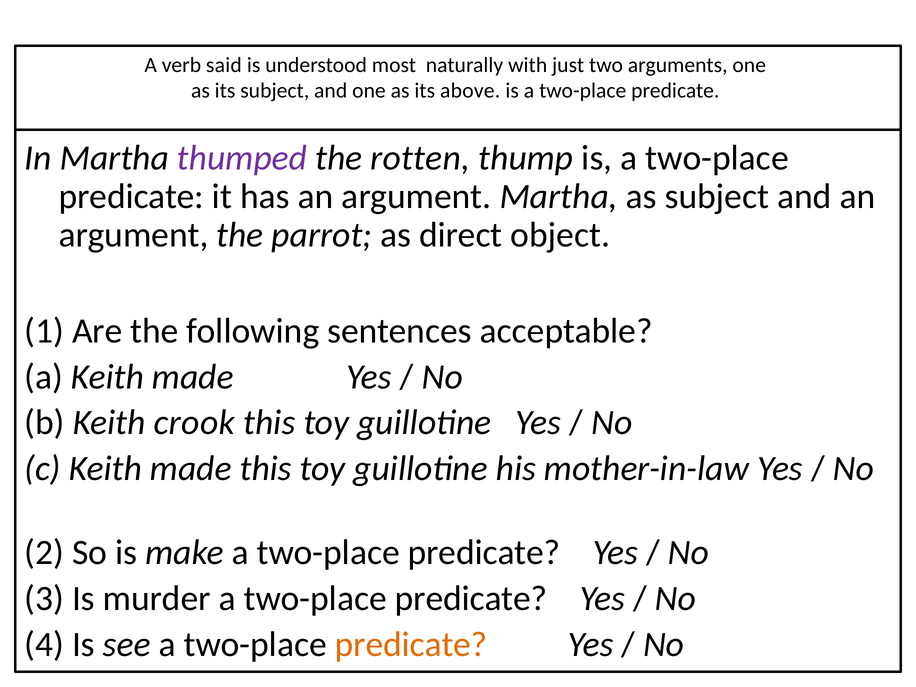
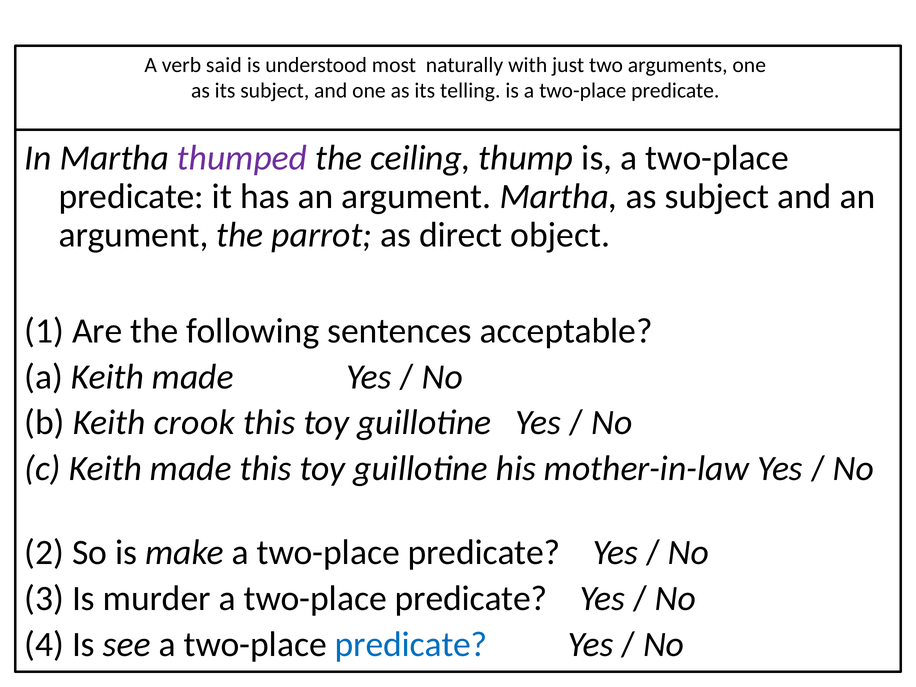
above: above -> telling
rotten: rotten -> ceiling
predicate at (411, 644) colour: orange -> blue
